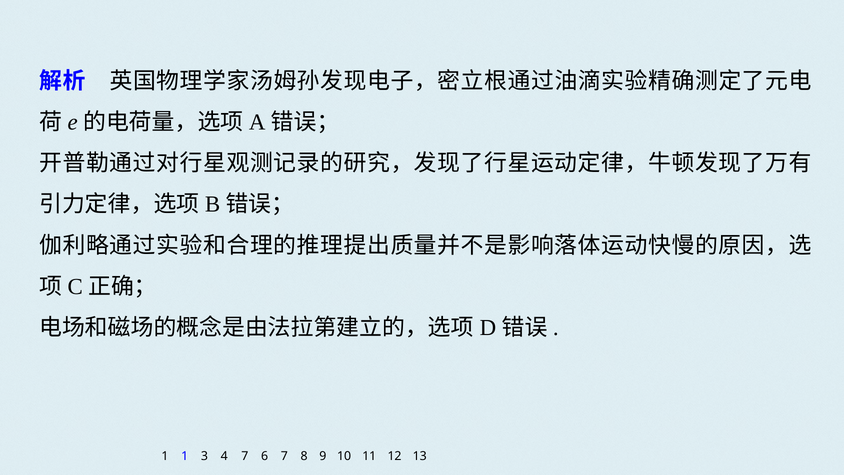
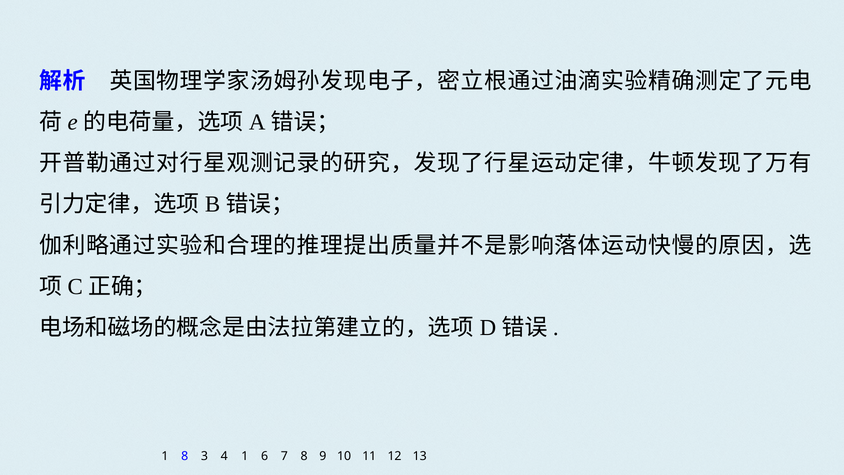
1 1: 1 -> 8
4 7: 7 -> 1
